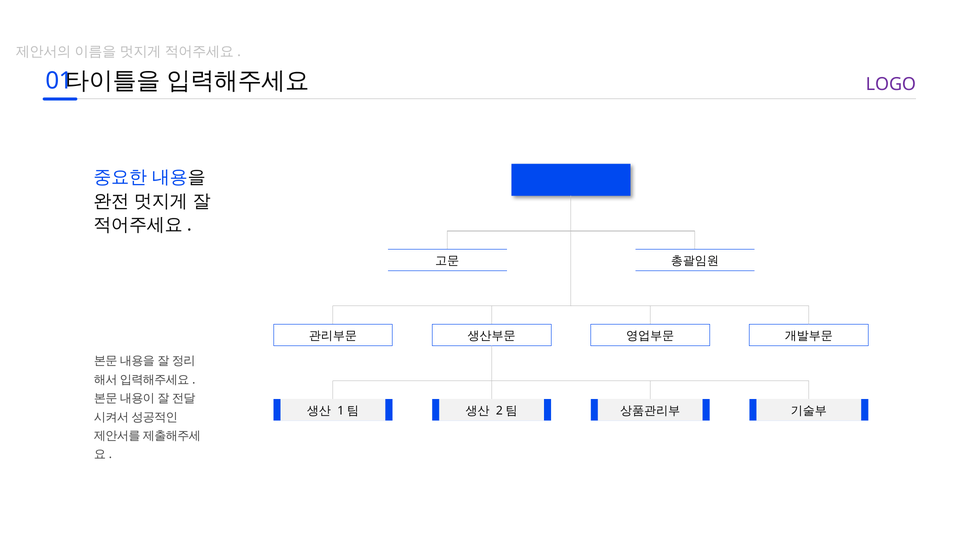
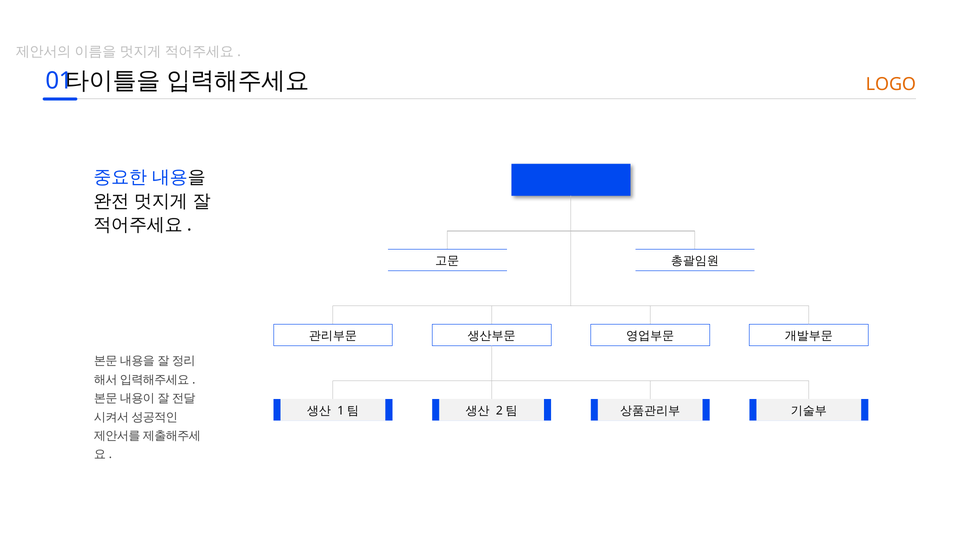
LOGO colour: purple -> orange
